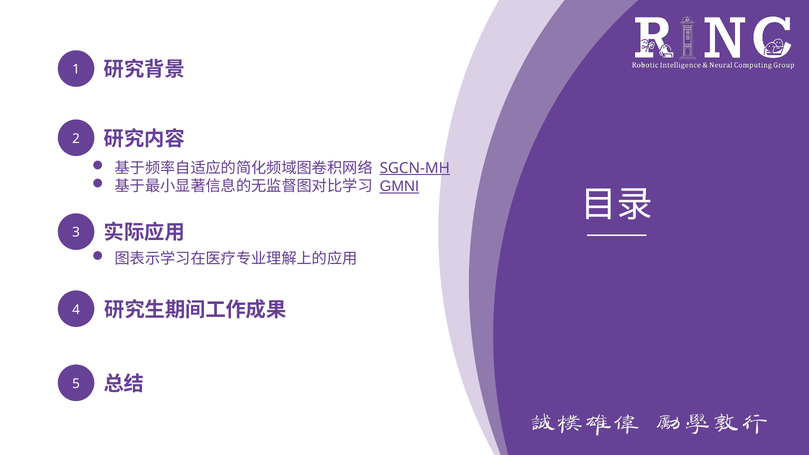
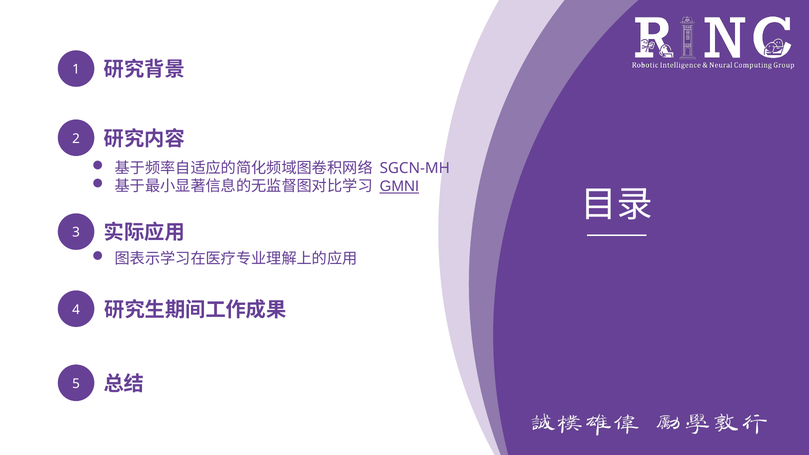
SGCN-MH underline: present -> none
